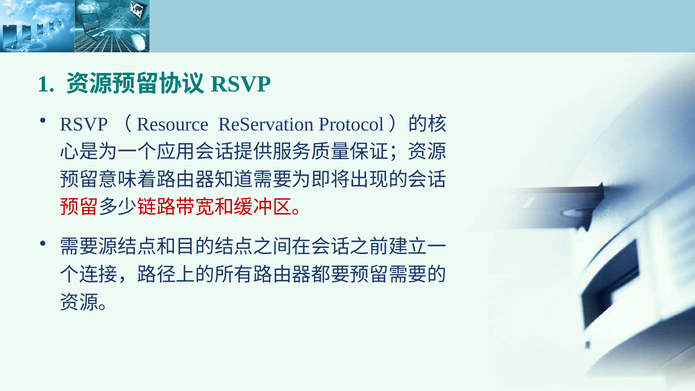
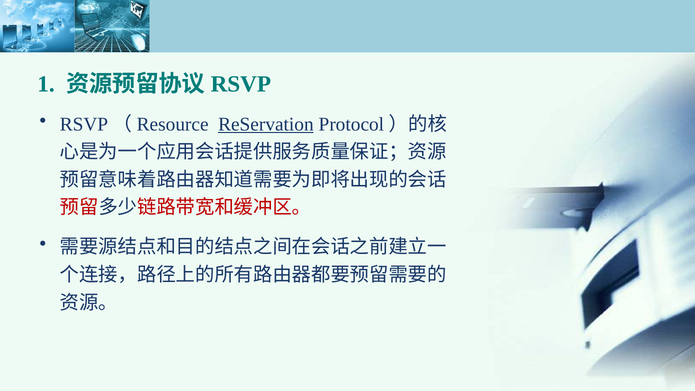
ReServation underline: none -> present
